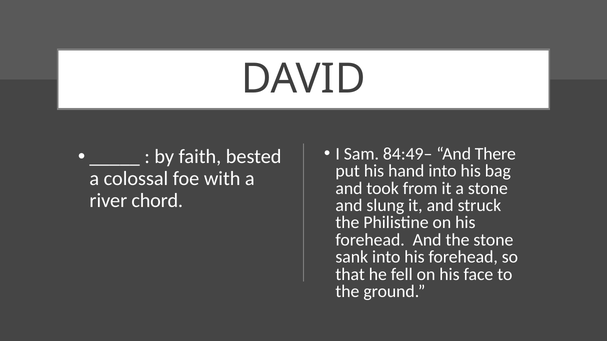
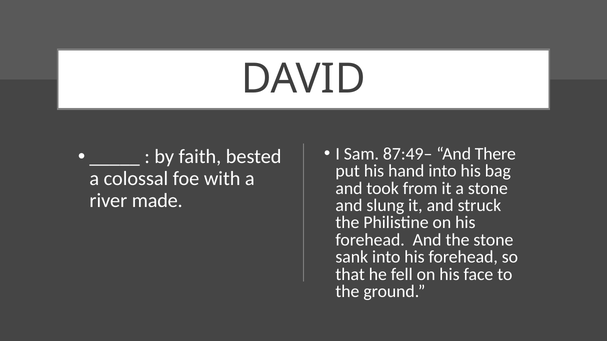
84:49–: 84:49– -> 87:49–
chord: chord -> made
